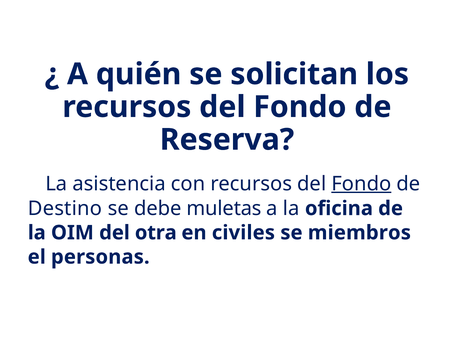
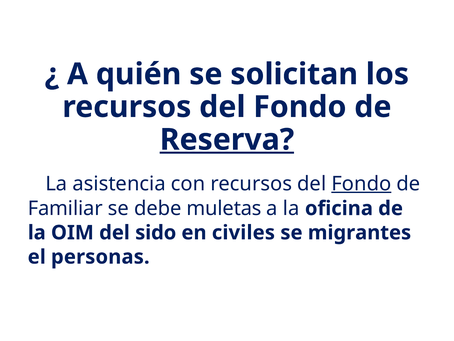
Reserva underline: none -> present
Destino: Destino -> Familiar
otra: otra -> sido
miembros: miembros -> migrantes
